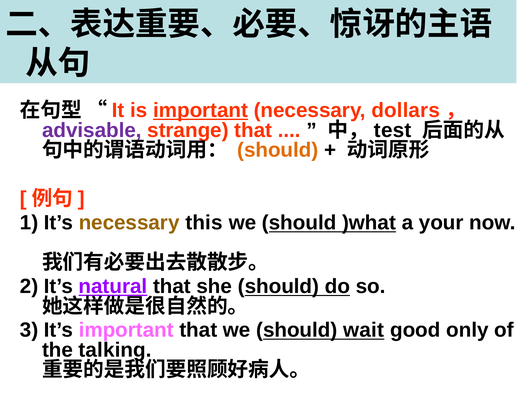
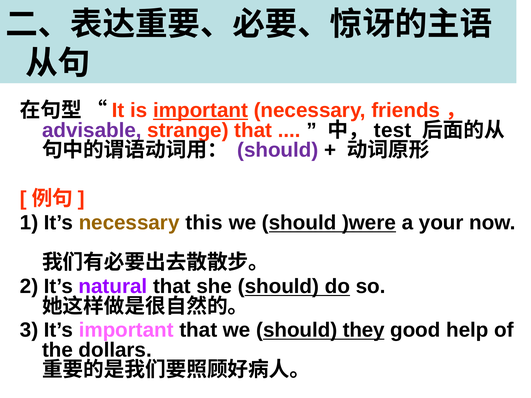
dollars: dollars -> friends
should at (278, 150) colour: orange -> purple
)what: )what -> )were
natural underline: present -> none
wait: wait -> they
only: only -> help
talking: talking -> dollars
